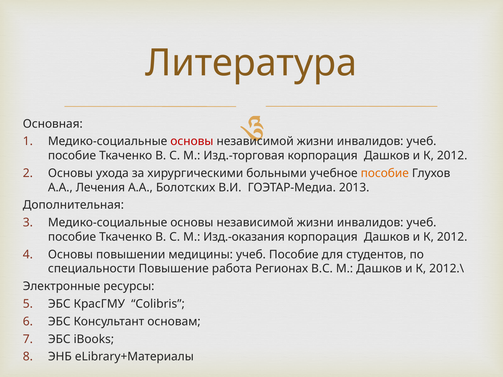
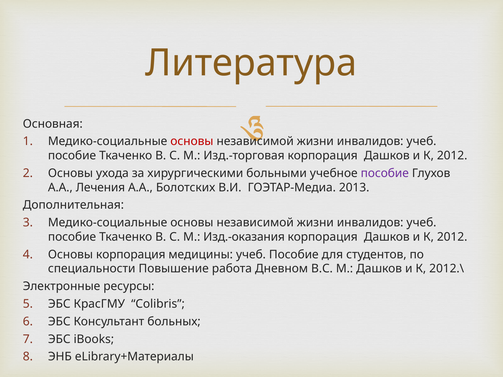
пособие at (385, 173) colour: orange -> purple
Основы повышении: повышении -> корпорация
Регионах: Регионах -> Дневном
основам: основам -> больных
